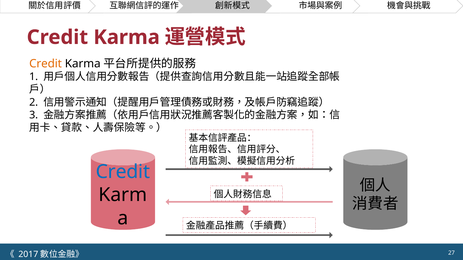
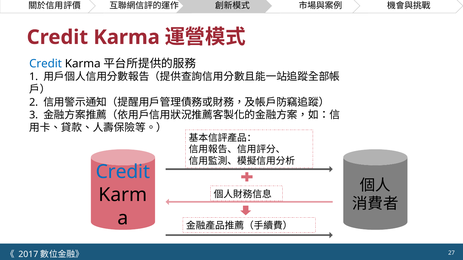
Credit at (46, 64) colour: orange -> blue
